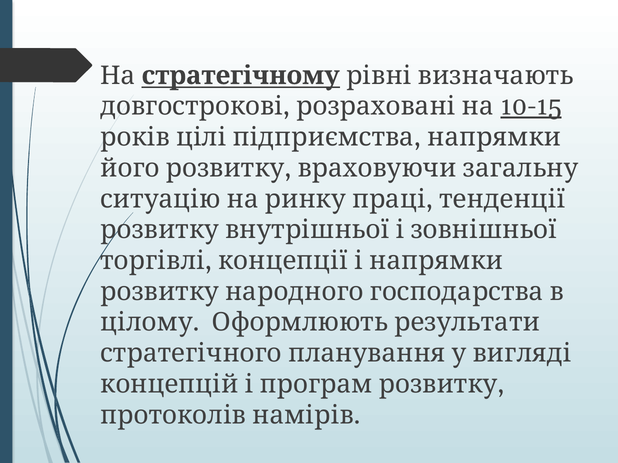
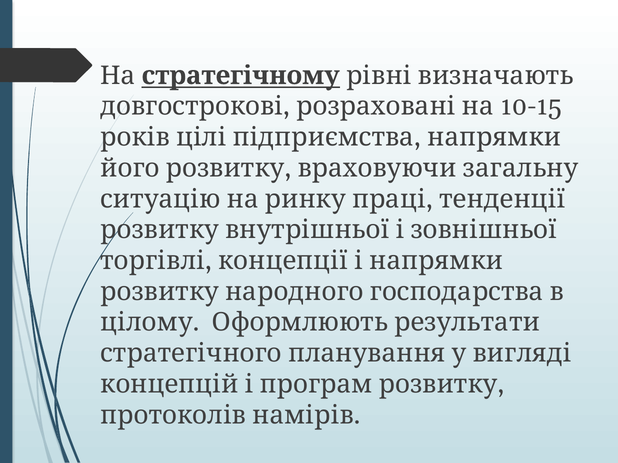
10-15 underline: present -> none
